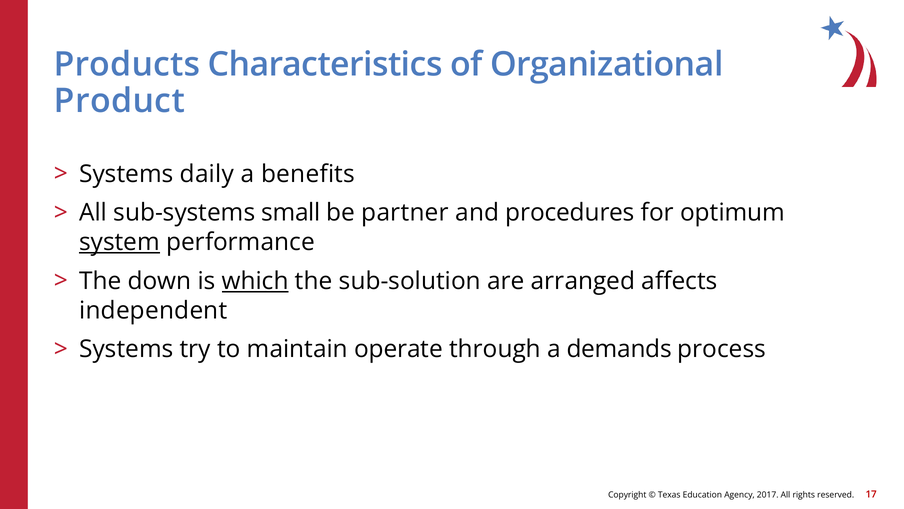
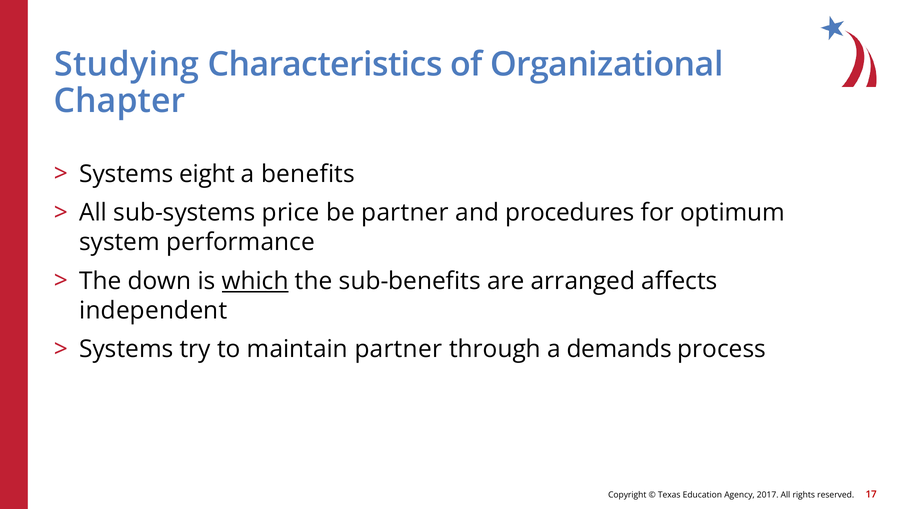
Products: Products -> Studying
Product: Product -> Chapter
daily: daily -> eight
small: small -> price
system underline: present -> none
sub-solution: sub-solution -> sub-benefits
maintain operate: operate -> partner
